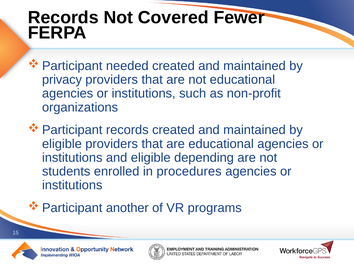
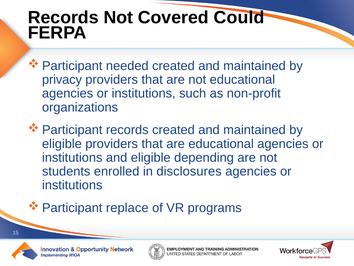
Fewer: Fewer -> Could
procedures: procedures -> disclosures
another: another -> replace
